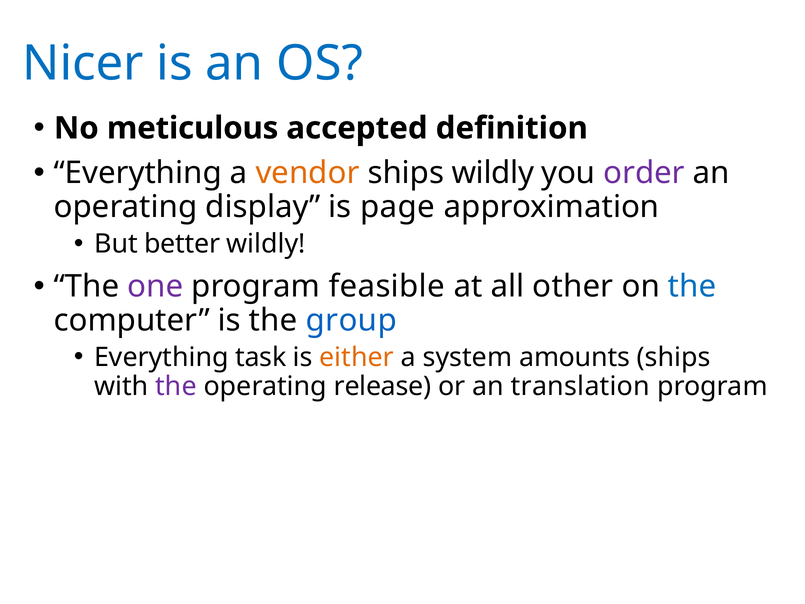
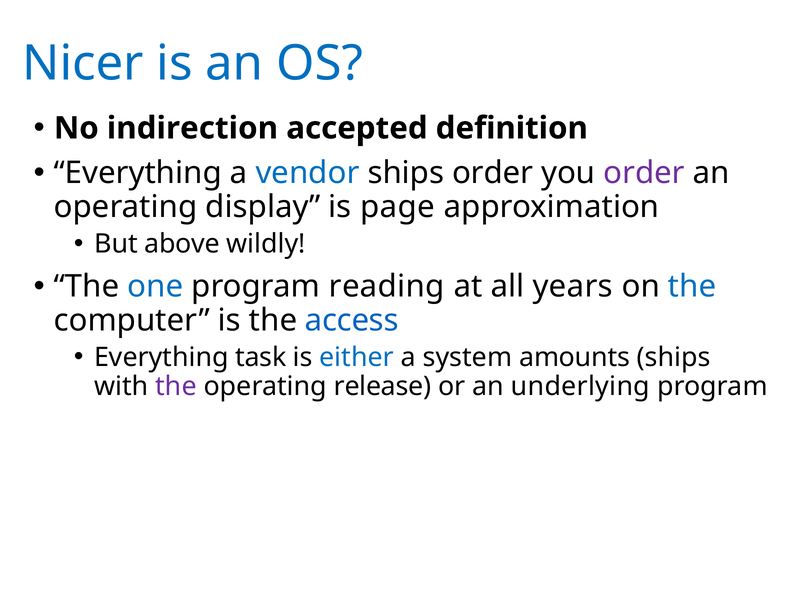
meticulous: meticulous -> indirection
vendor colour: orange -> blue
ships wildly: wildly -> order
better: better -> above
one colour: purple -> blue
feasible: feasible -> reading
other: other -> years
group: group -> access
either colour: orange -> blue
translation: translation -> underlying
